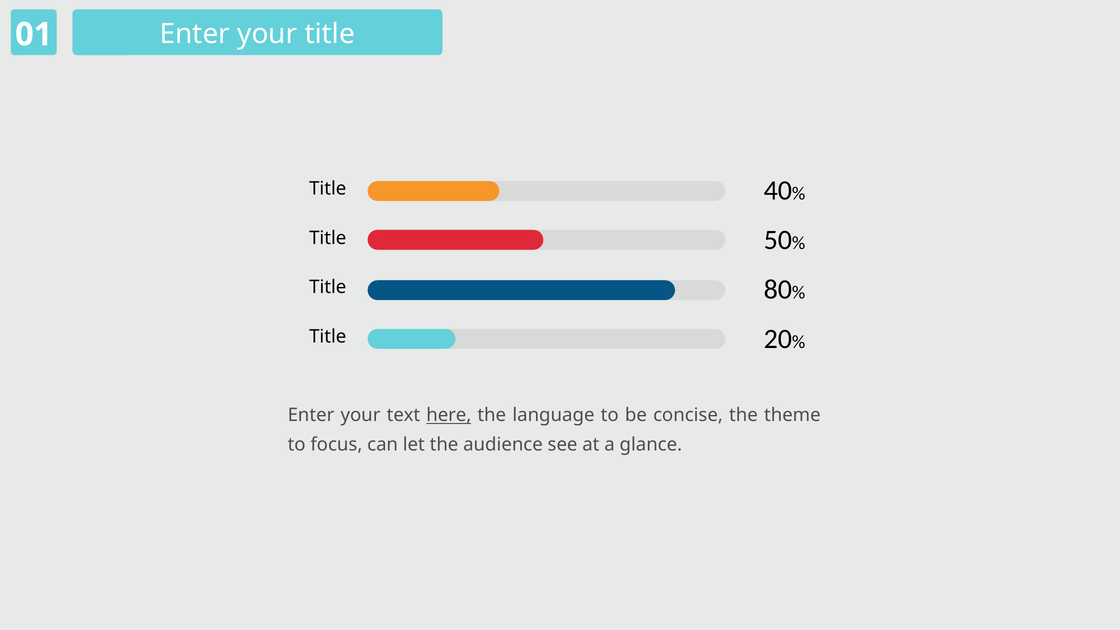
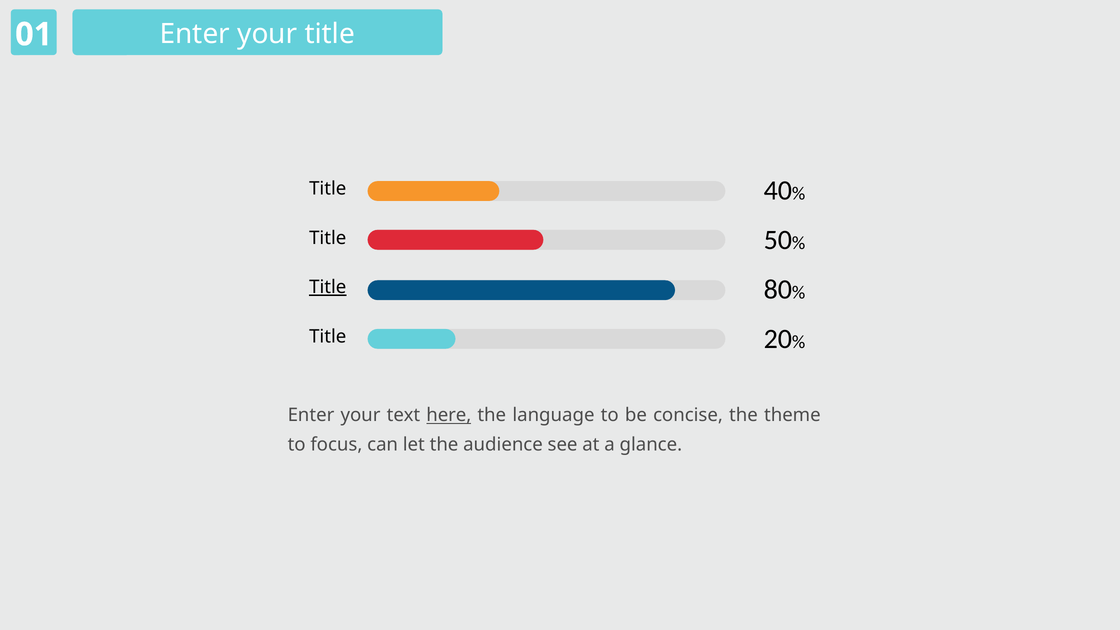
Title at (328, 287) underline: none -> present
